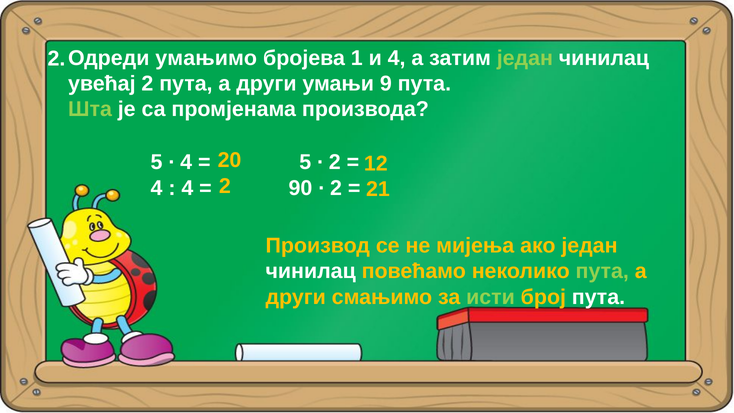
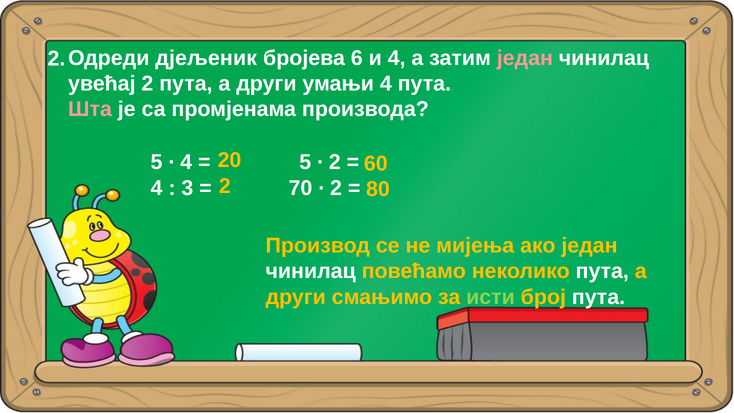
умањимо: умањимо -> дјељеник
1: 1 -> 6
један at (525, 58) colour: light green -> pink
умањи 9: 9 -> 4
Шта colour: light green -> pink
12: 12 -> 60
21: 21 -> 80
4 at (187, 188): 4 -> 3
90: 90 -> 70
пута at (602, 271) colour: light green -> white
